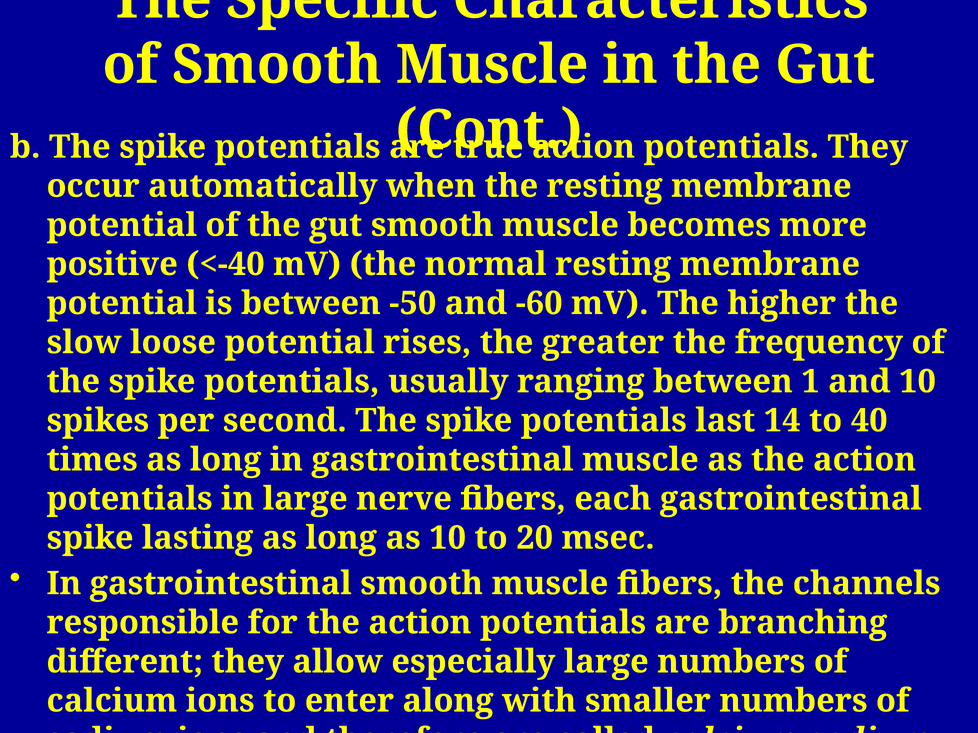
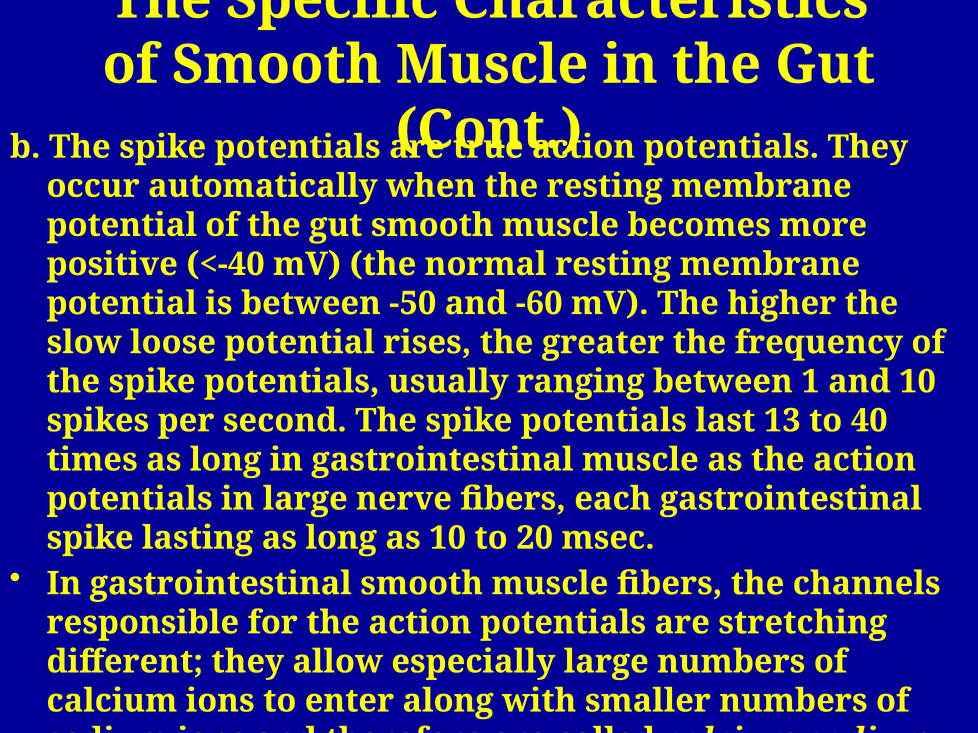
14: 14 -> 13
branching: branching -> stretching
